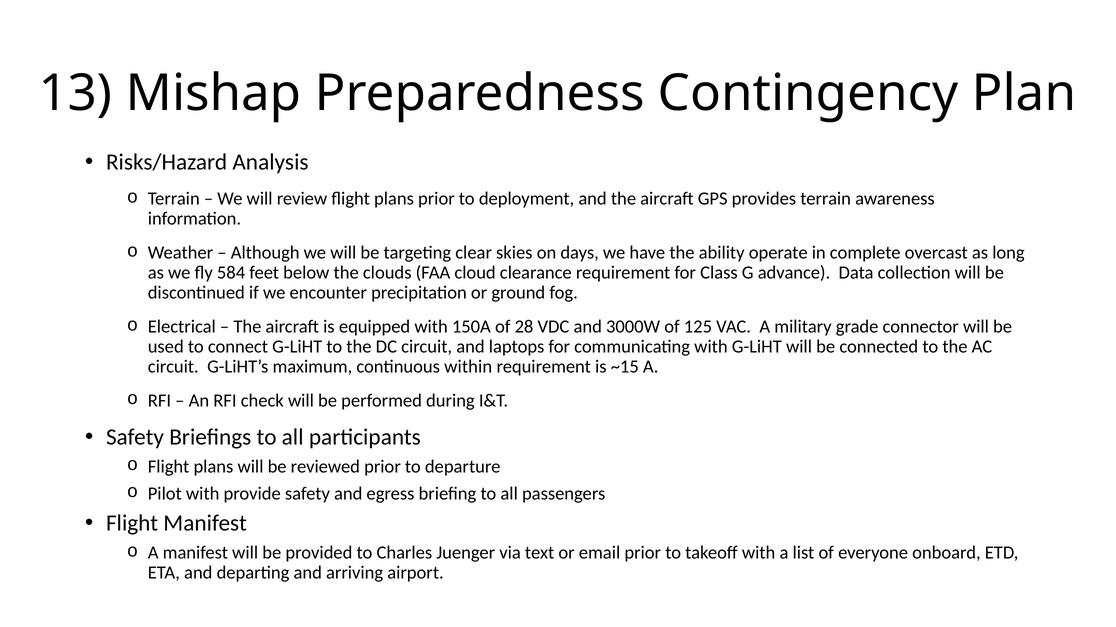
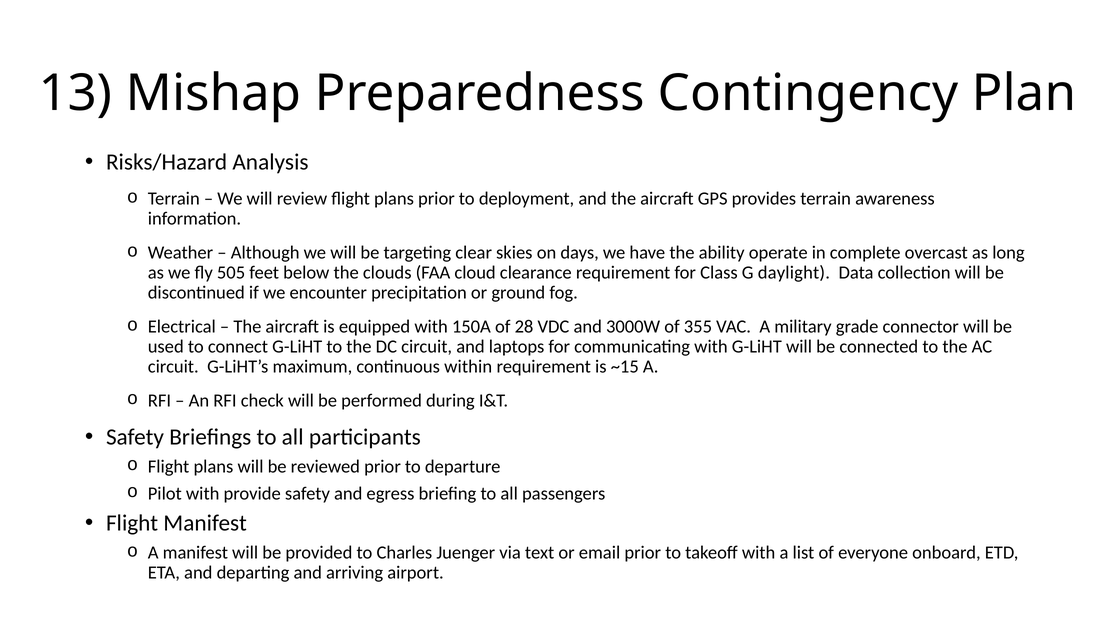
584: 584 -> 505
advance: advance -> daylight
125: 125 -> 355
